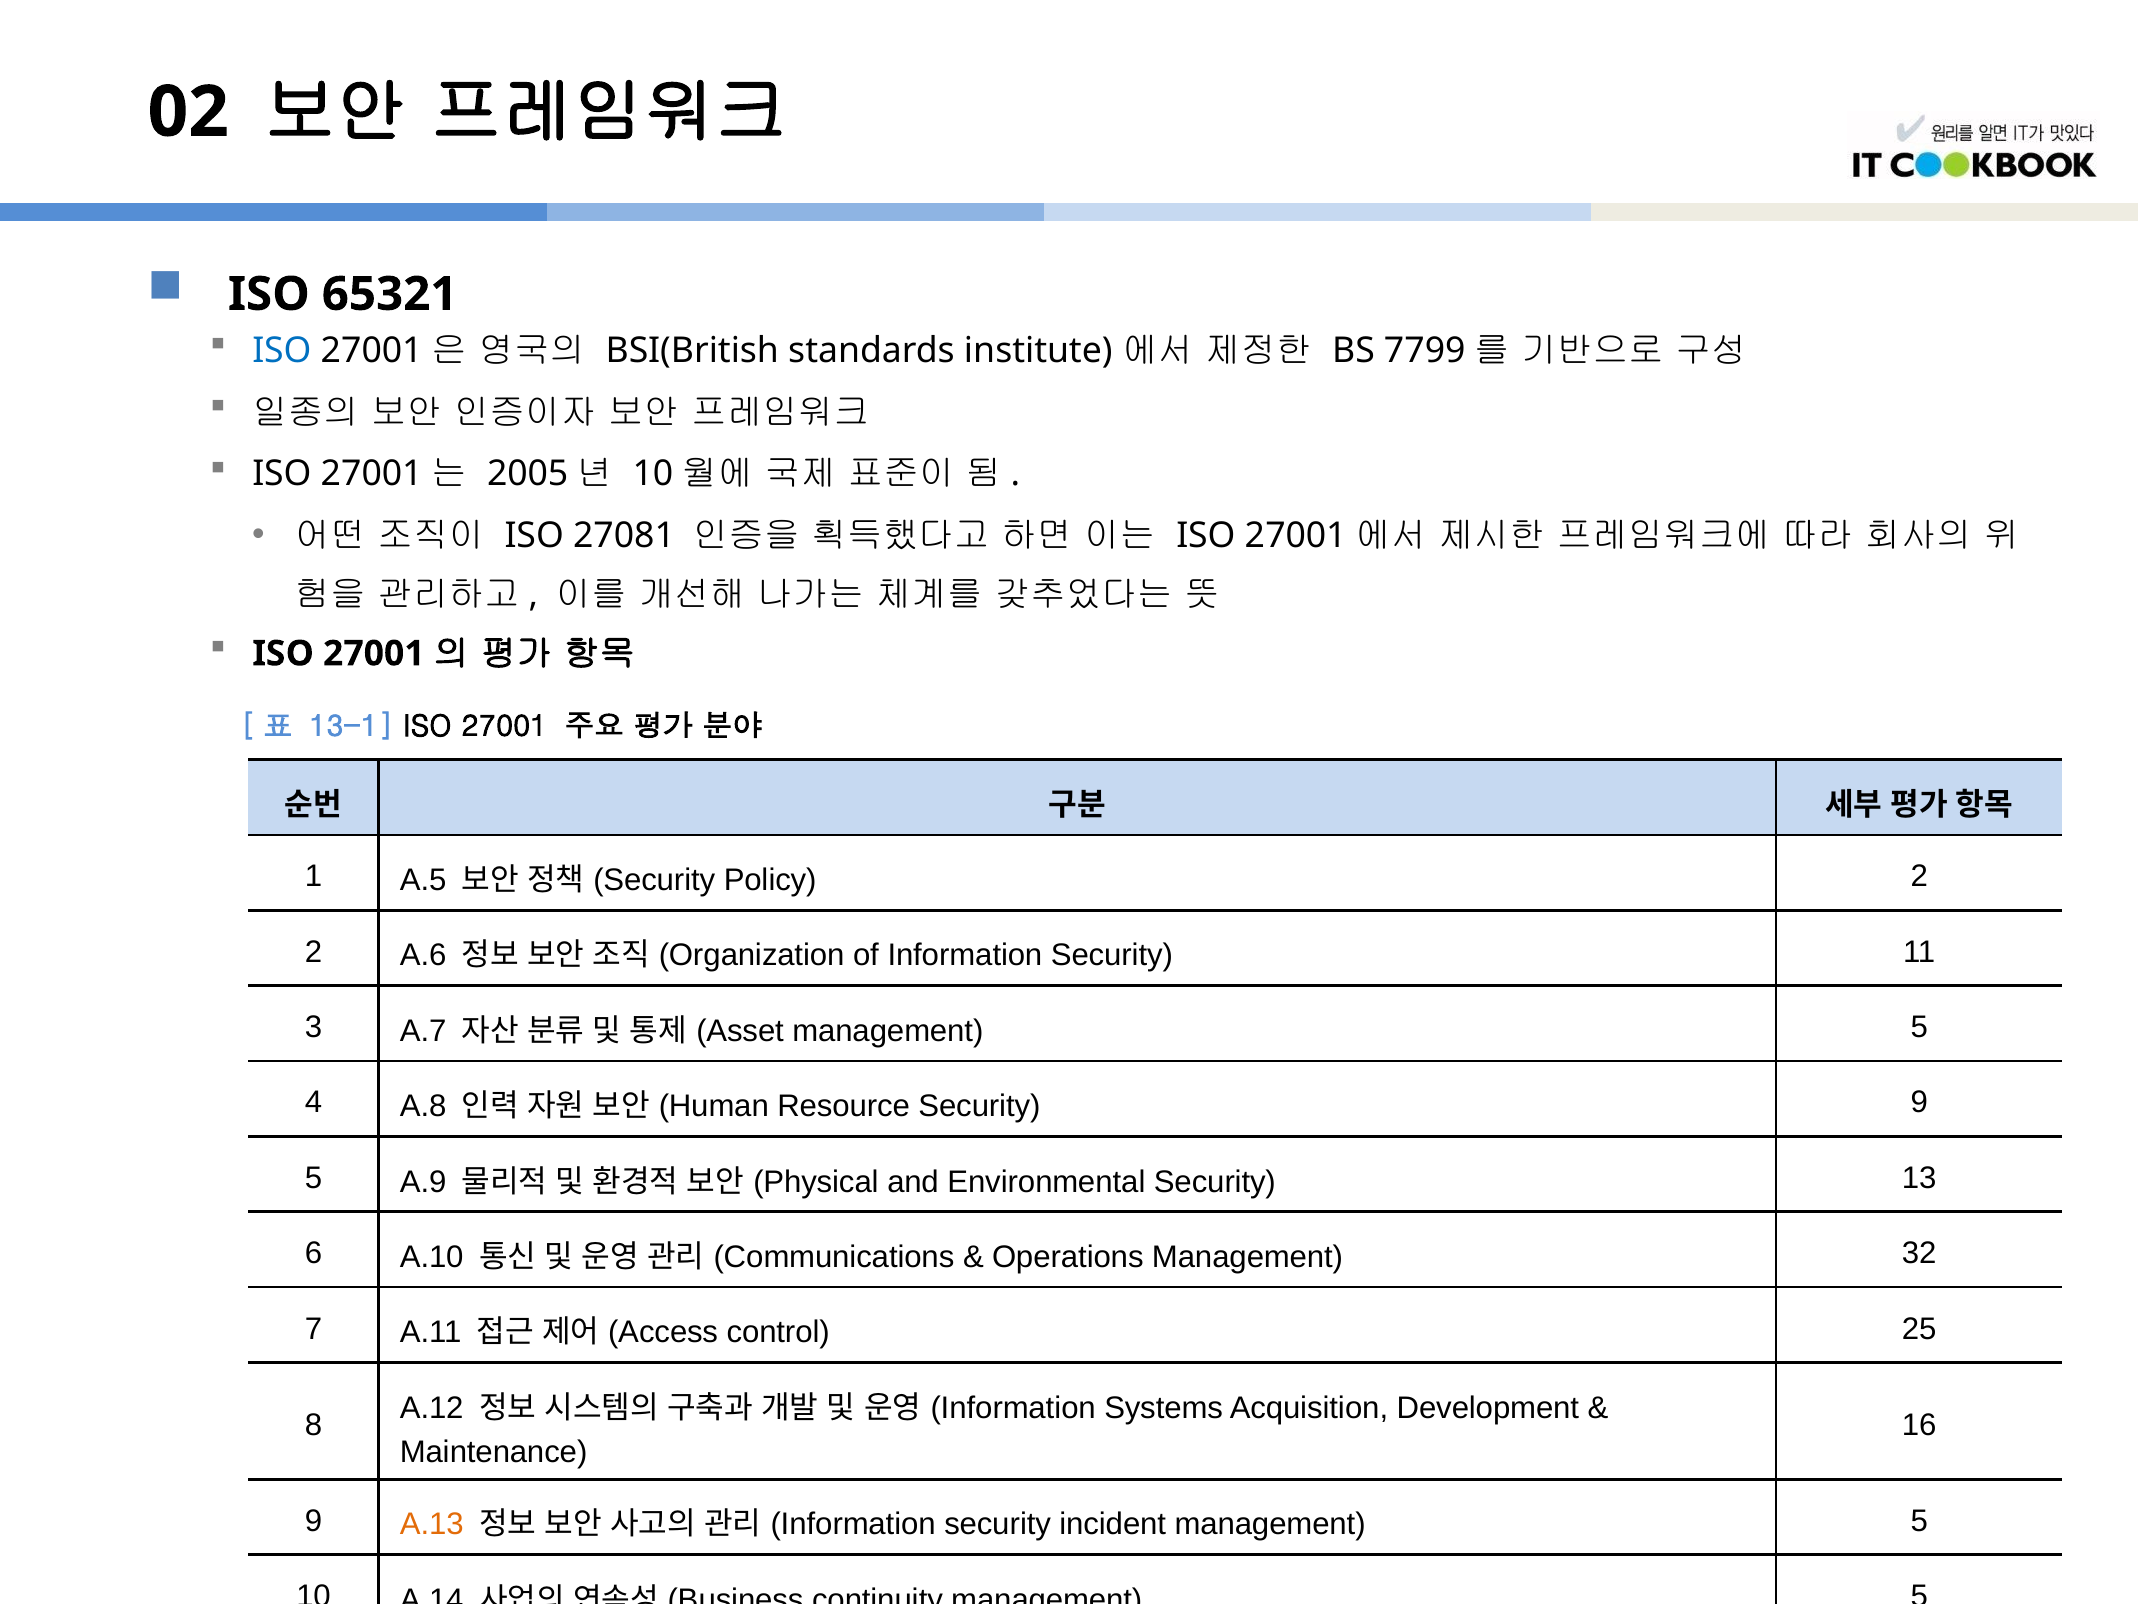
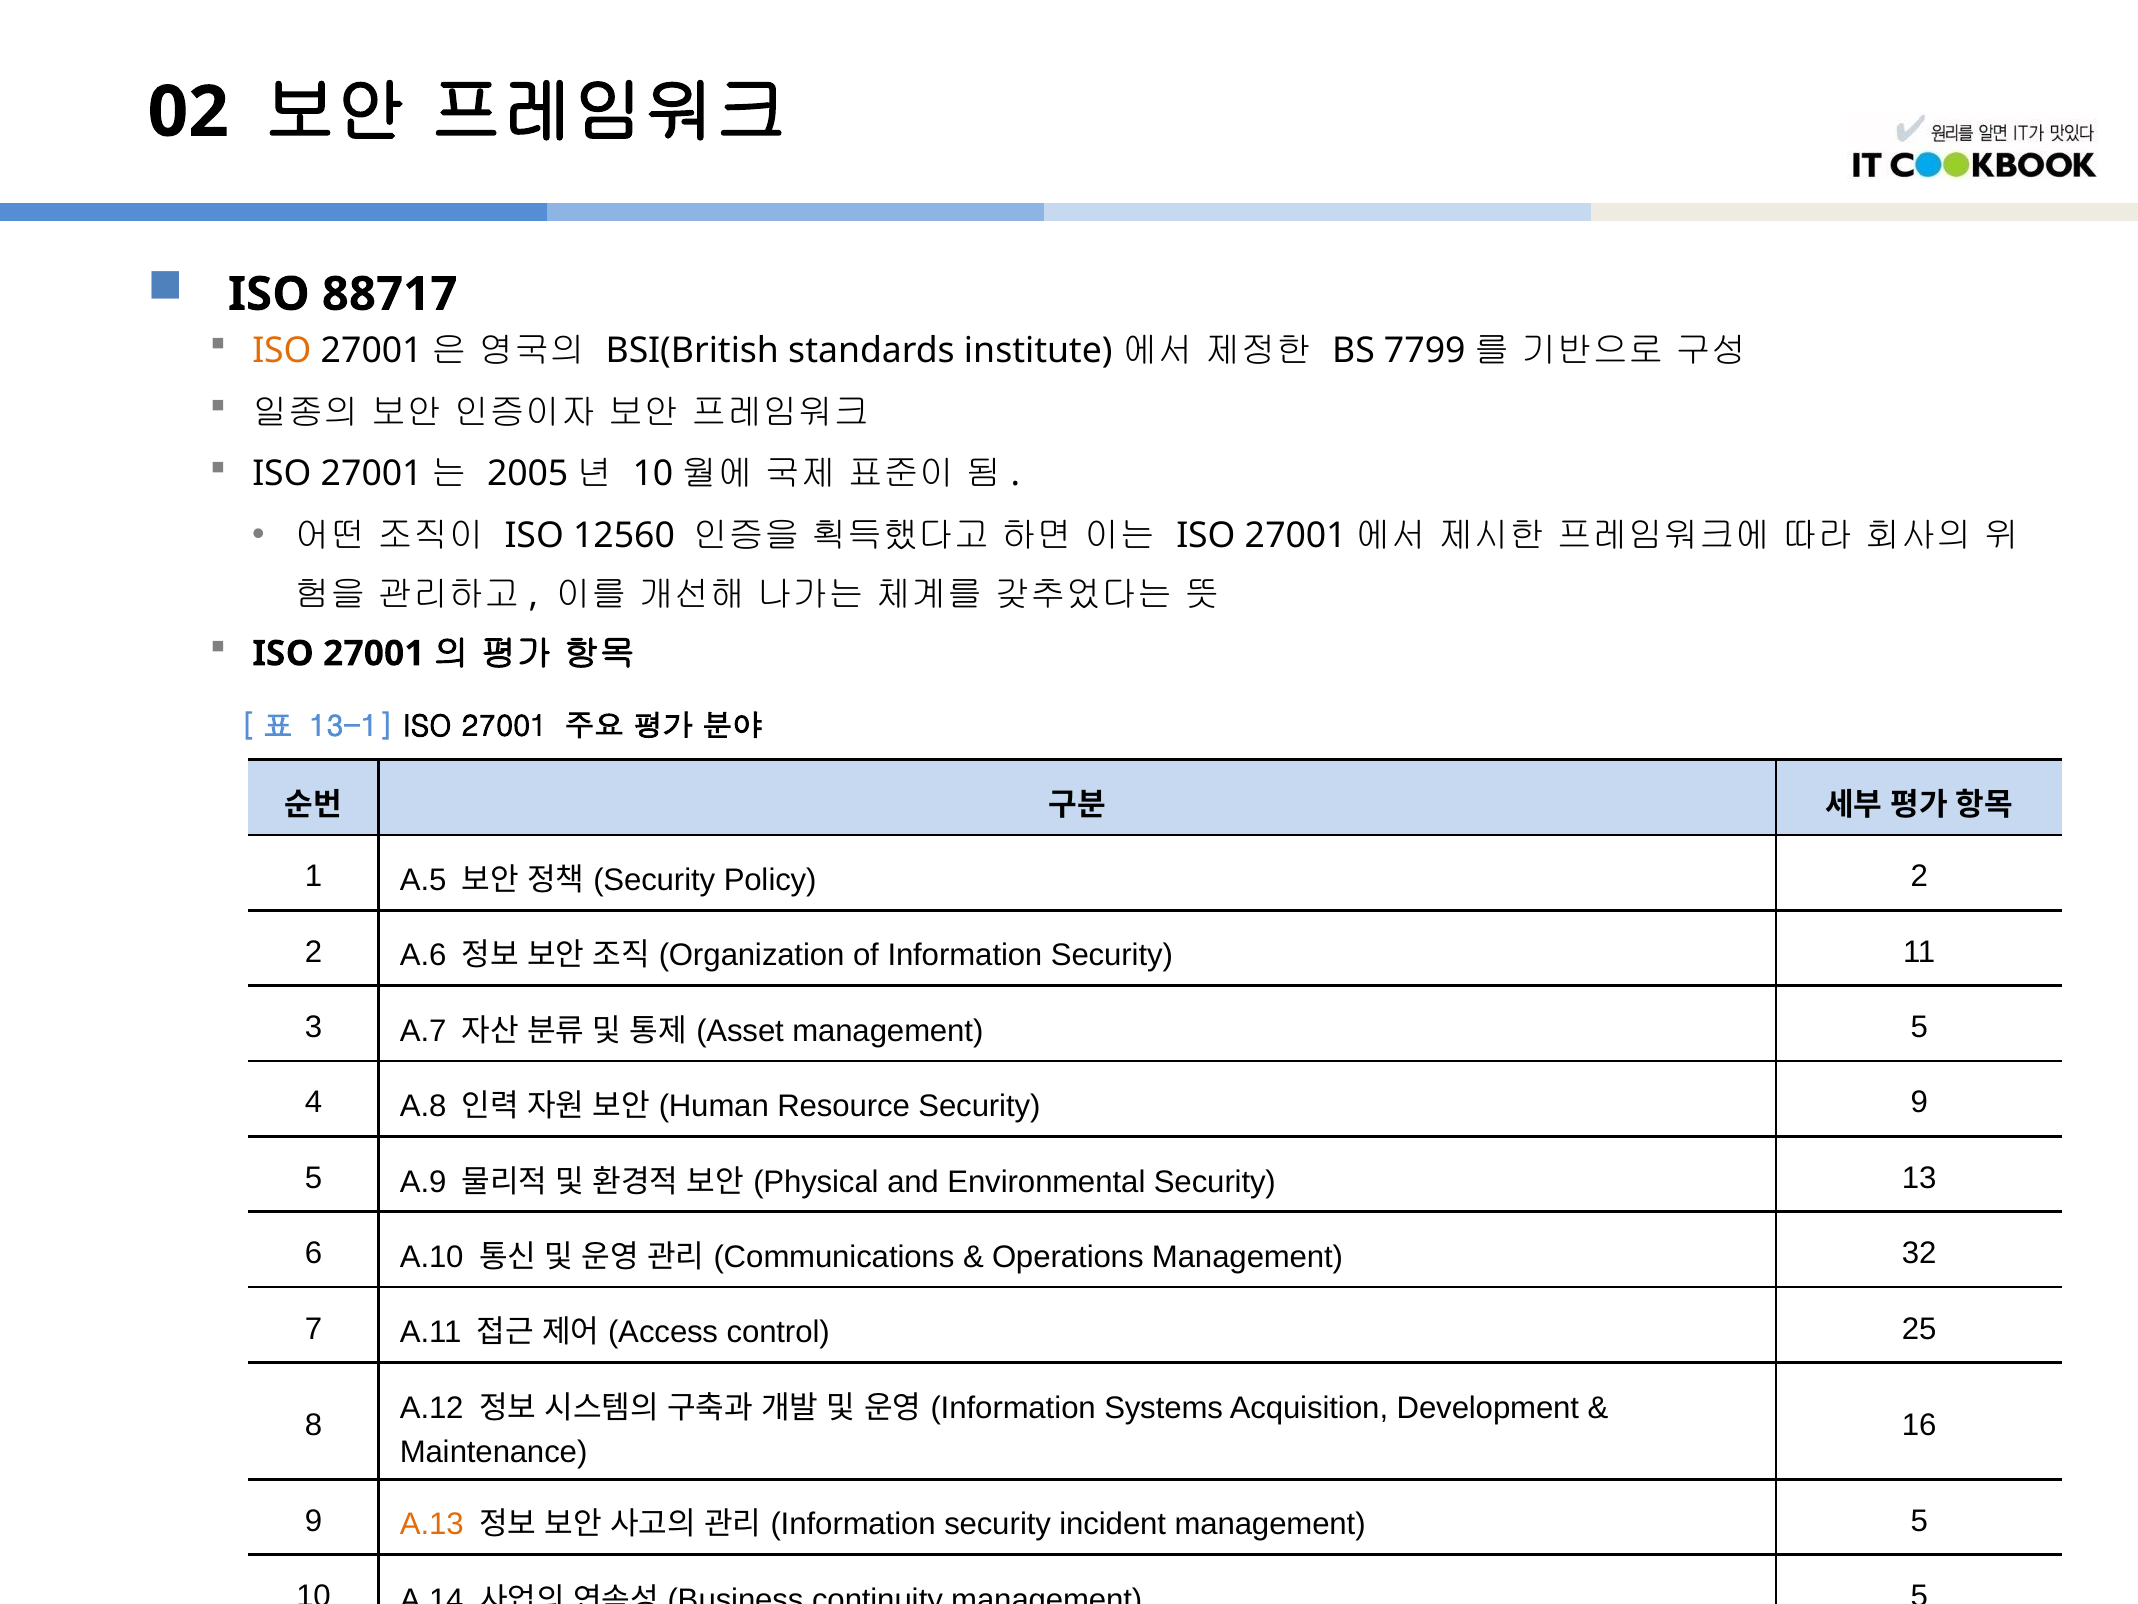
65321: 65321 -> 88717
ISO at (282, 350) colour: blue -> orange
27081: 27081 -> 12560
